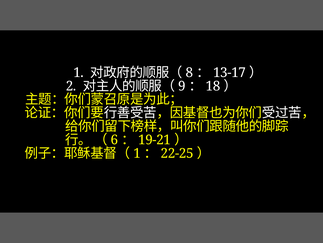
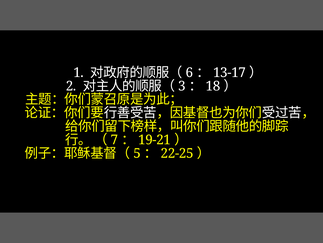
8: 8 -> 6
9: 9 -> 3
6: 6 -> 7
1 at (137, 153): 1 -> 5
